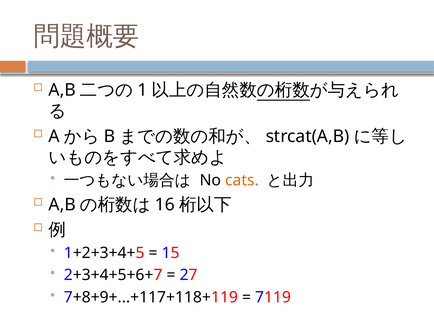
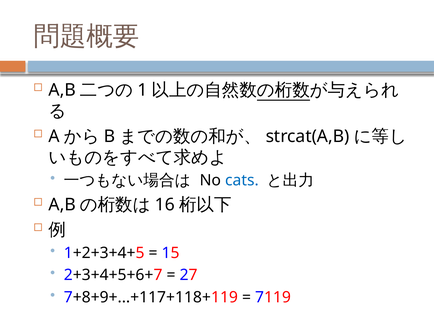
cats colour: orange -> blue
